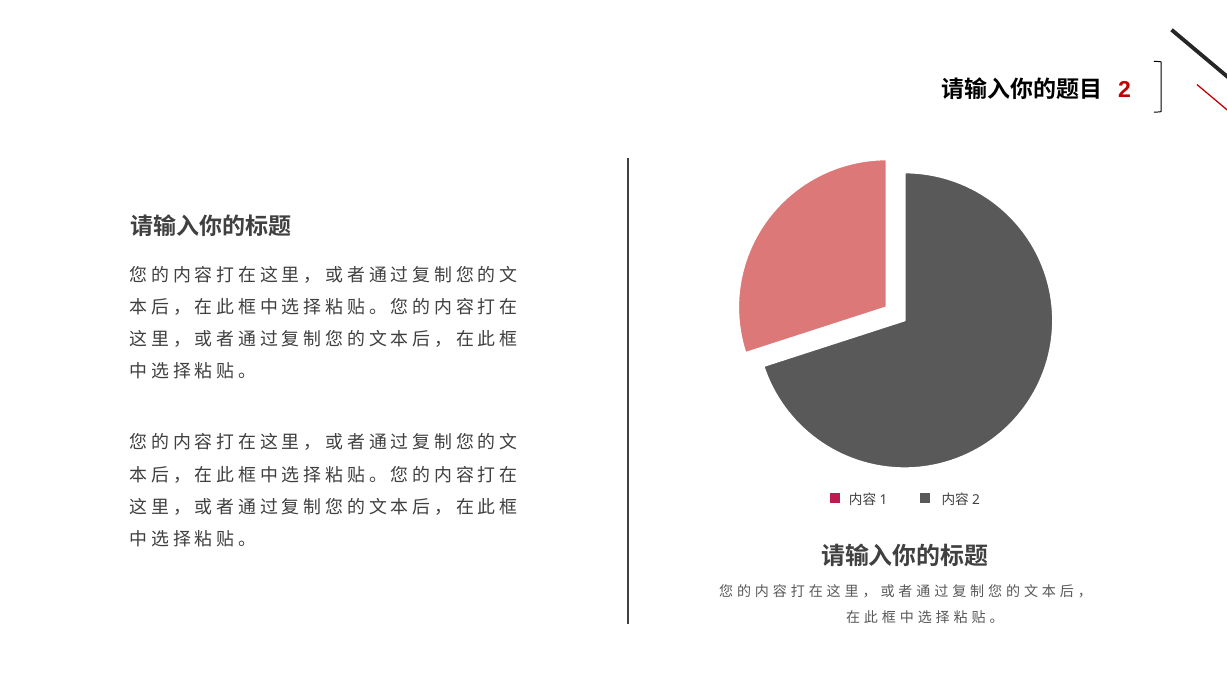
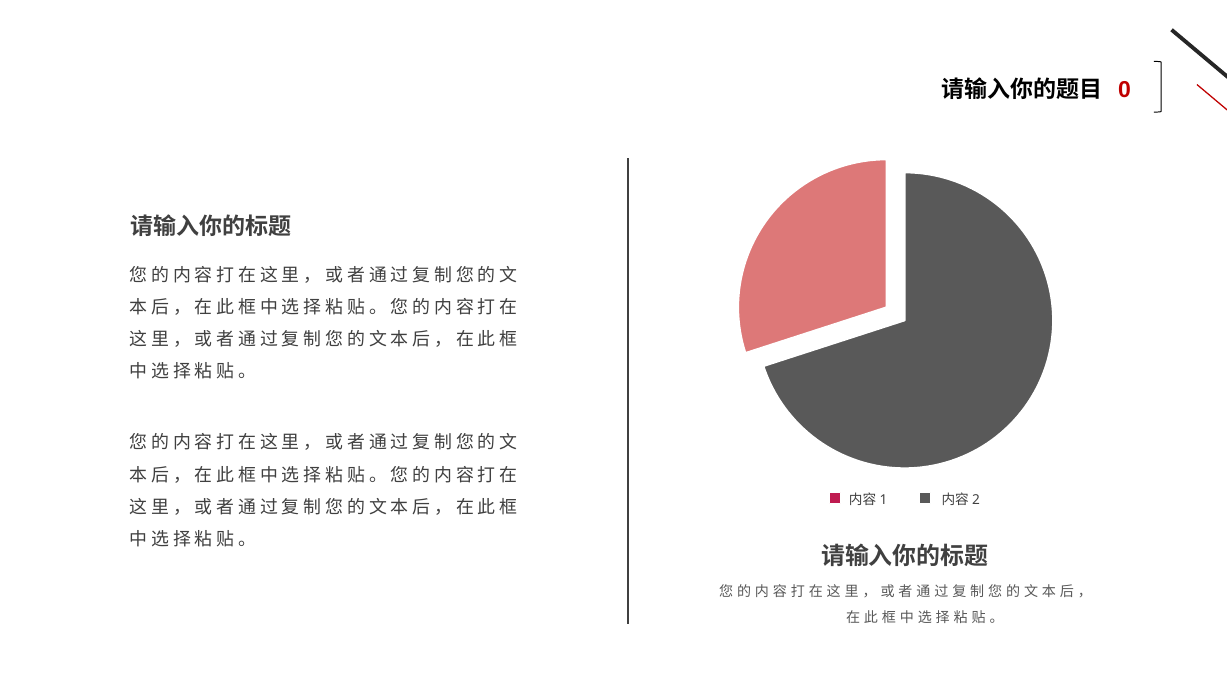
2: 2 -> 0
